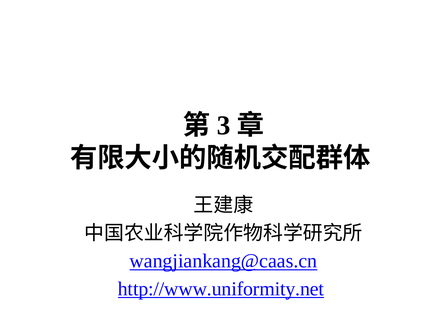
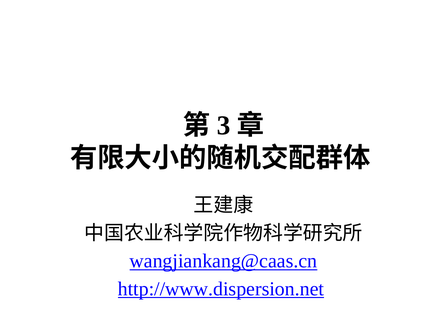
http://www.uniformity.net: http://www.uniformity.net -> http://www.dispersion.net
